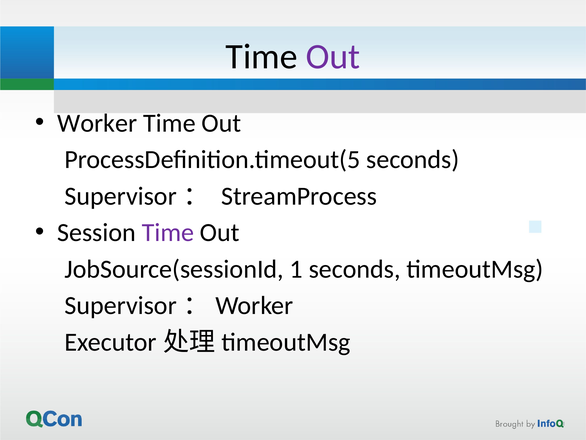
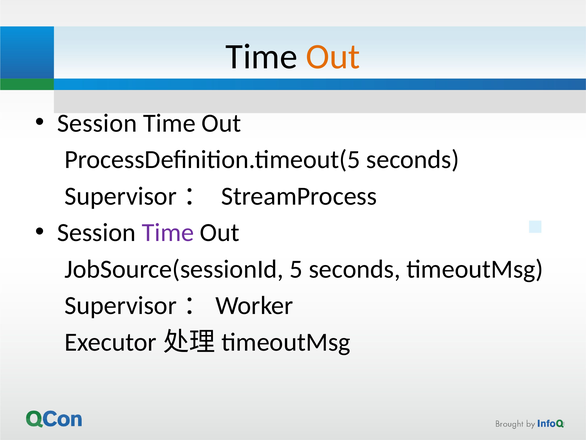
Out at (333, 57) colour: purple -> orange
Worker at (97, 123): Worker -> Session
1: 1 -> 5
